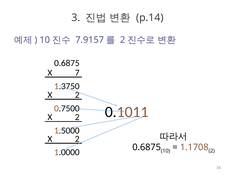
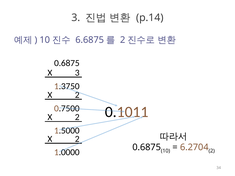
7.9157: 7.9157 -> 6.6875
X 7: 7 -> 3
1.1708: 1.1708 -> 6.2704
